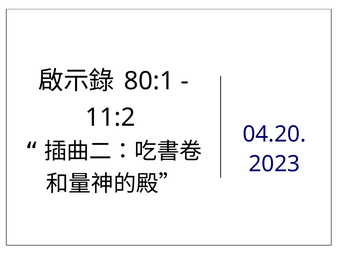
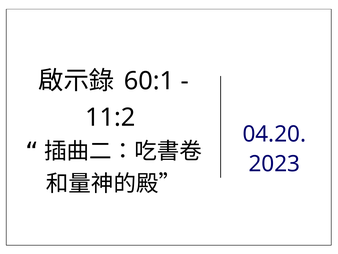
80:1: 80:1 -> 60:1
